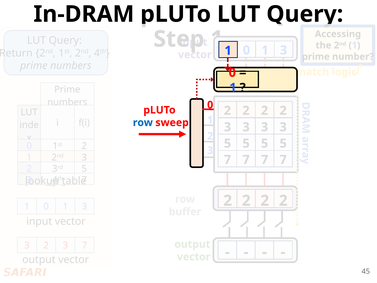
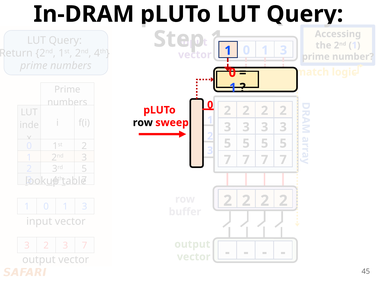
row at (143, 123) colour: blue -> black
